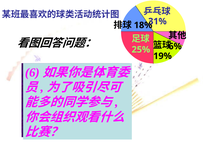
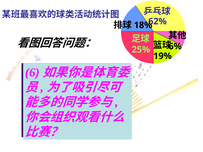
31%: 31% -> 62%
